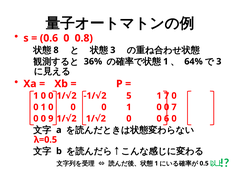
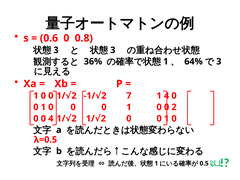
8 at (56, 50): 8 -> 3
5: 5 -> 7
1 7: 7 -> 4
0 7: 7 -> 2
6 at (167, 119): 6 -> 1
0 9: 9 -> 4
